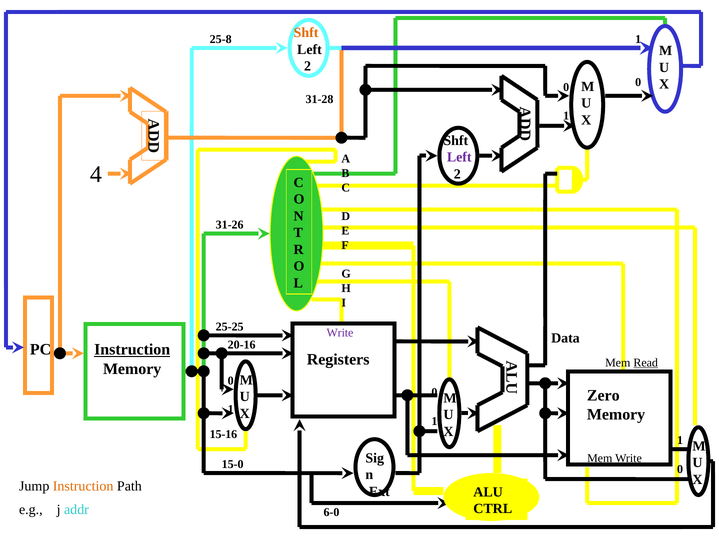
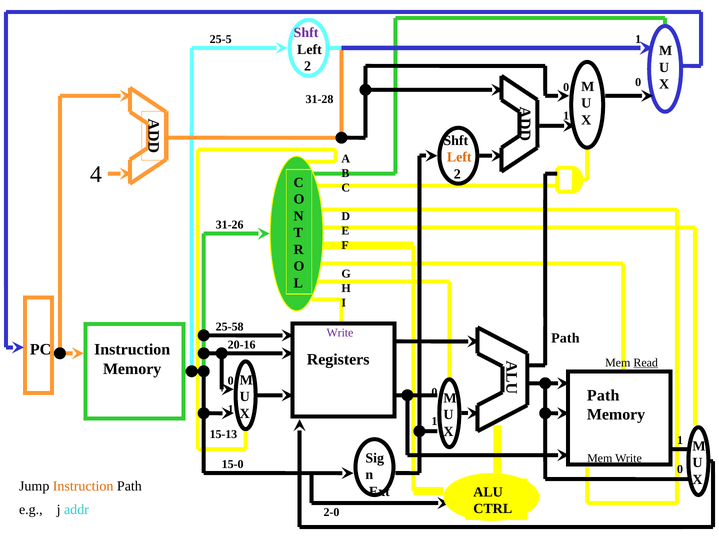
Shft at (306, 33) colour: orange -> purple
25-8: 25-8 -> 25-5
Left at (459, 157) colour: purple -> orange
25-25: 25-25 -> 25-58
Data at (565, 338): Data -> Path
Instruction at (132, 350) underline: present -> none
Zero at (603, 396): Zero -> Path
15-16: 15-16 -> 15-13
6-0: 6-0 -> 2-0
